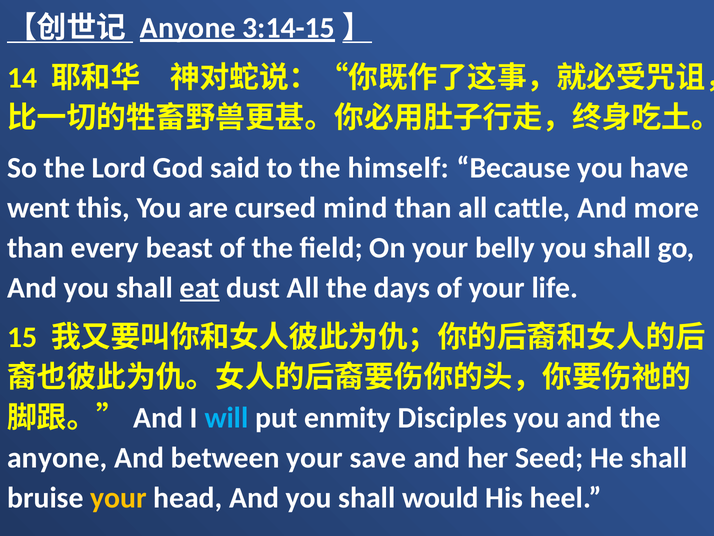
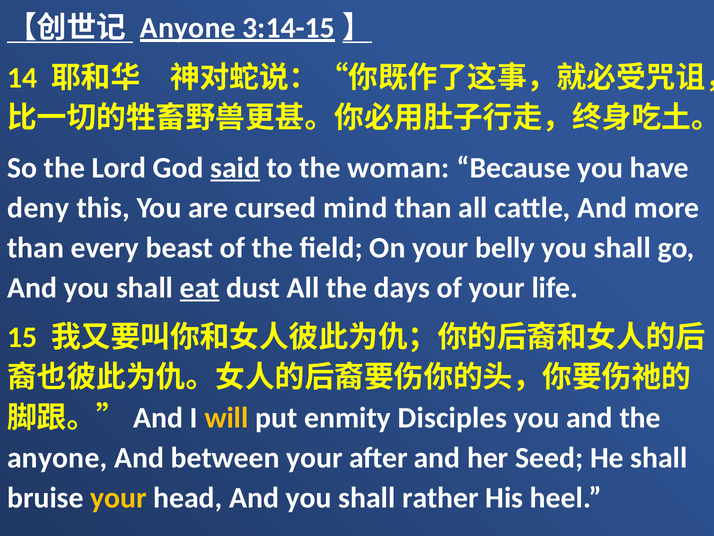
said underline: none -> present
himself: himself -> woman
went: went -> deny
will colour: light blue -> yellow
save: save -> after
would: would -> rather
